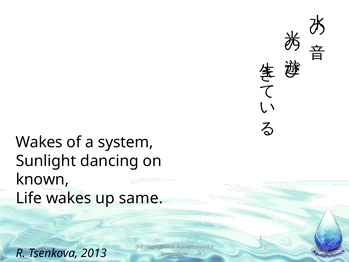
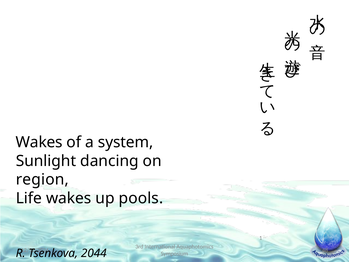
known: known -> region
same: same -> pools
2013: 2013 -> 2044
